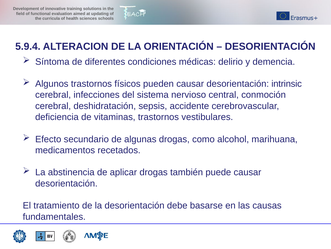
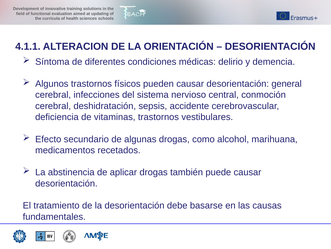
5.9.4: 5.9.4 -> 4.1.1
intrinsic: intrinsic -> general
